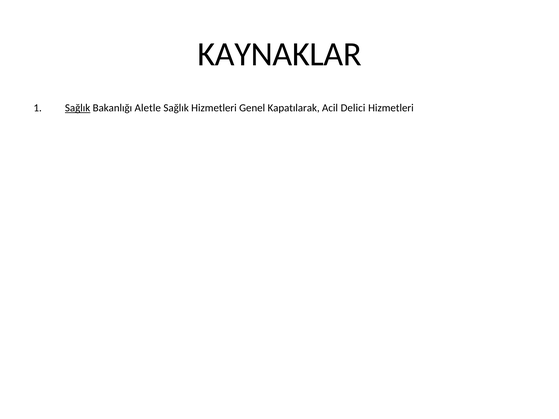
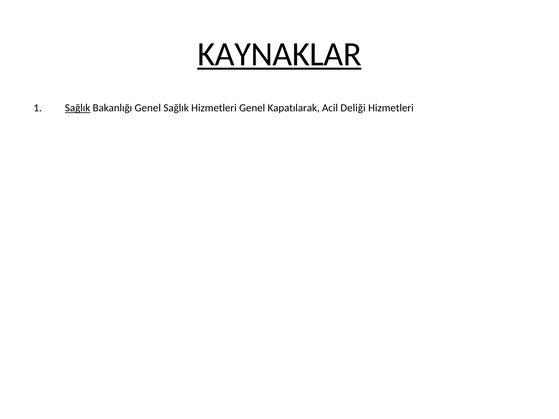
KAYNAKLAR underline: none -> present
Bakanlığı Aletle: Aletle -> Genel
Delici: Delici -> Deliği
